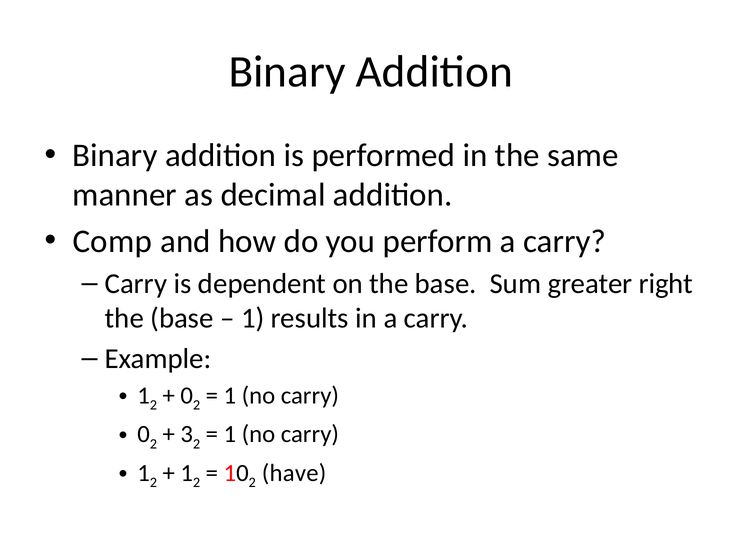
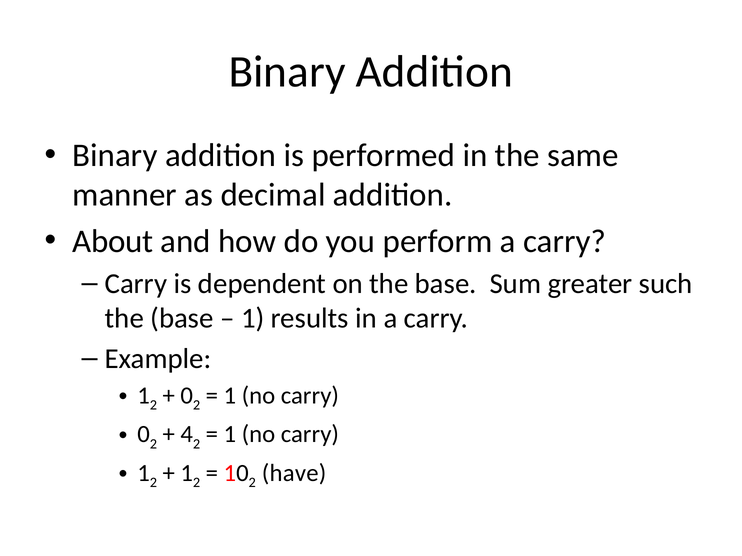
Comp: Comp -> About
right: right -> such
3: 3 -> 4
